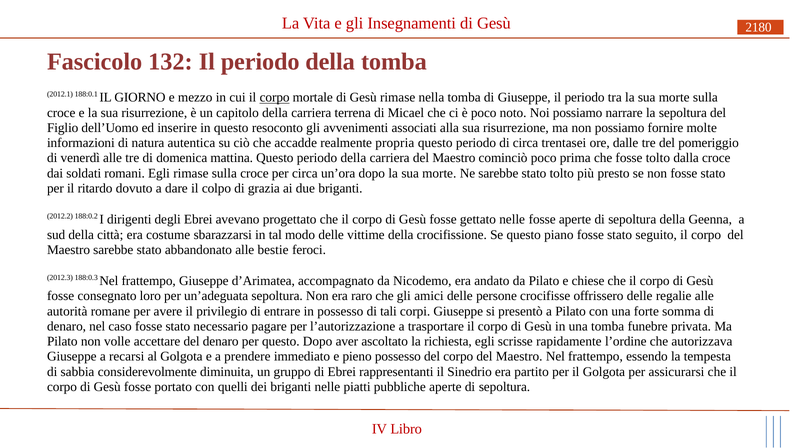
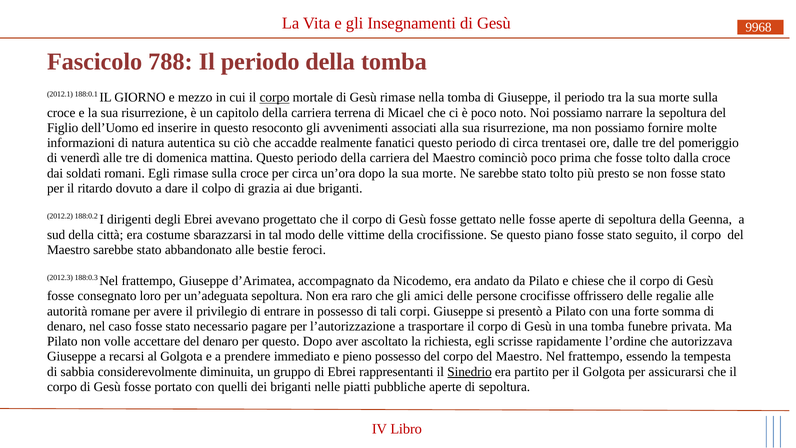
2180: 2180 -> 9968
132: 132 -> 788
propria: propria -> fanatici
Sinedrio underline: none -> present
